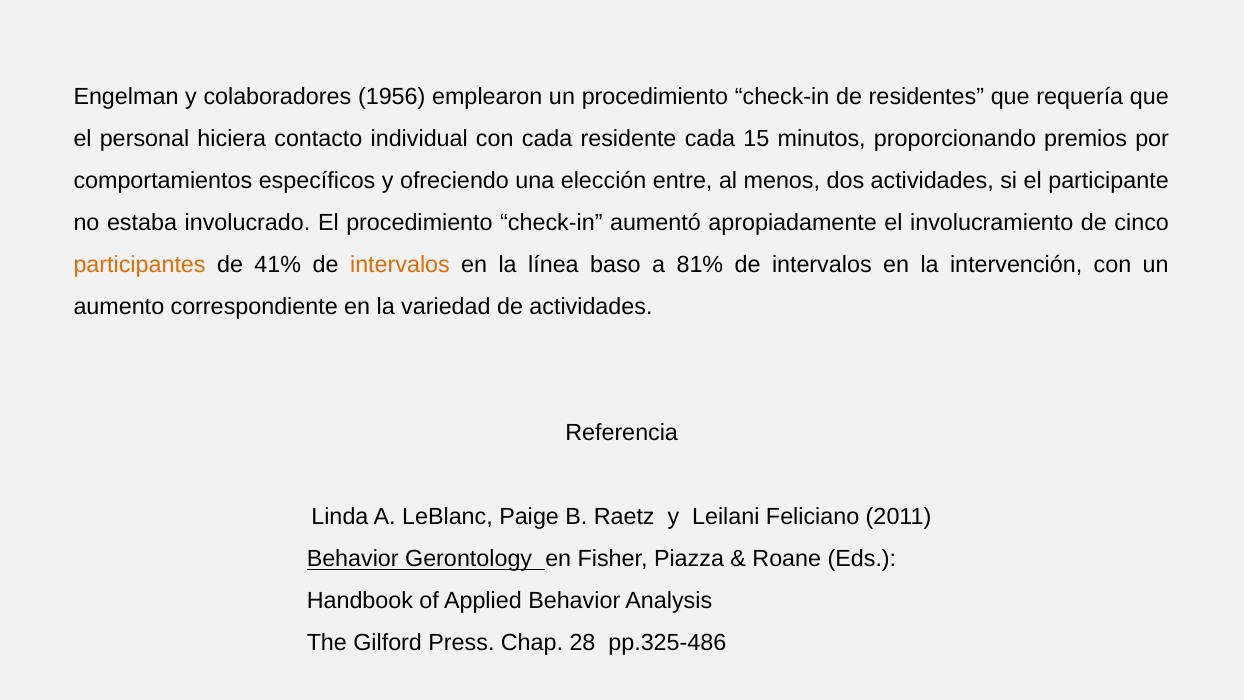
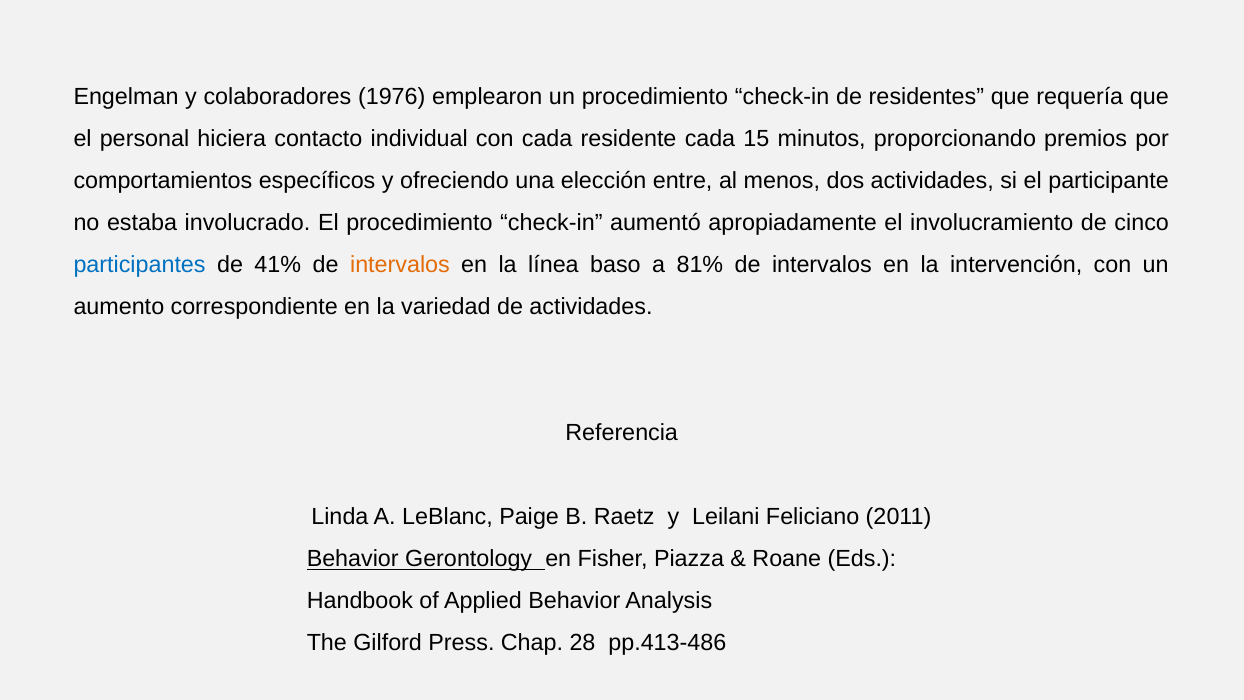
1956: 1956 -> 1976
participantes colour: orange -> blue
pp.325-486: pp.325-486 -> pp.413-486
